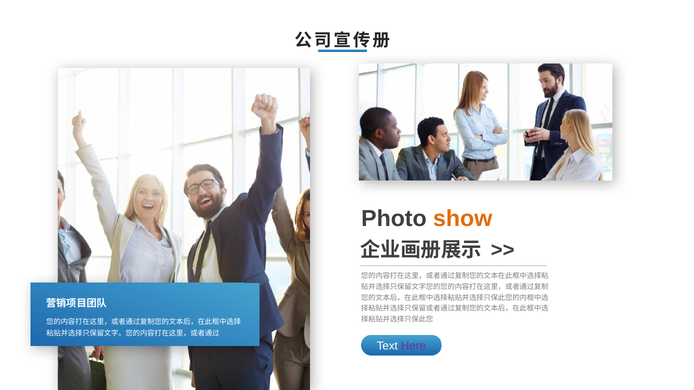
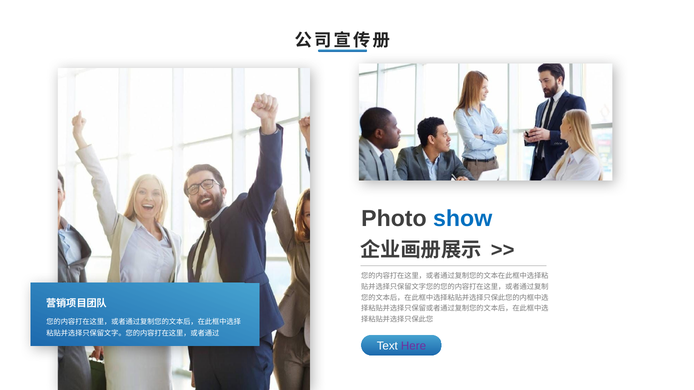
show colour: orange -> blue
